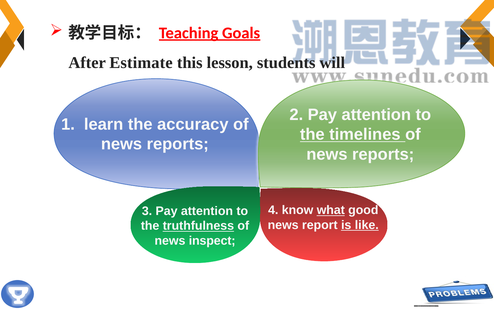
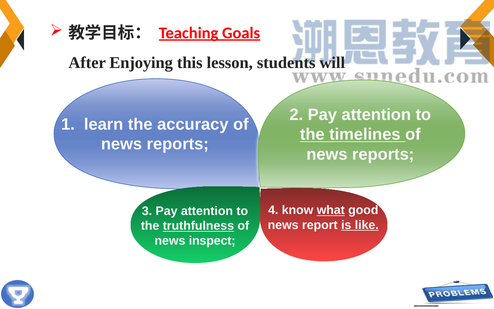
Estimate: Estimate -> Enjoying
